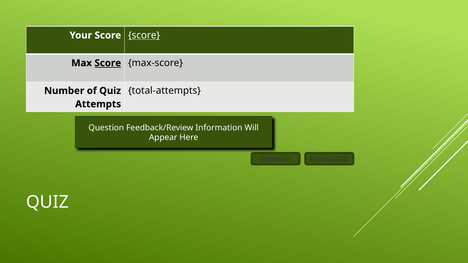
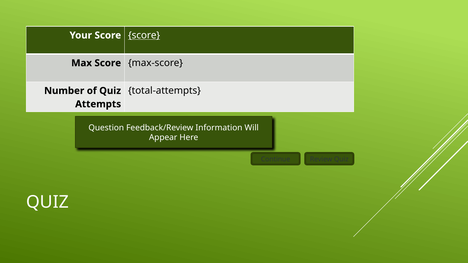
Score at (108, 63) underline: present -> none
